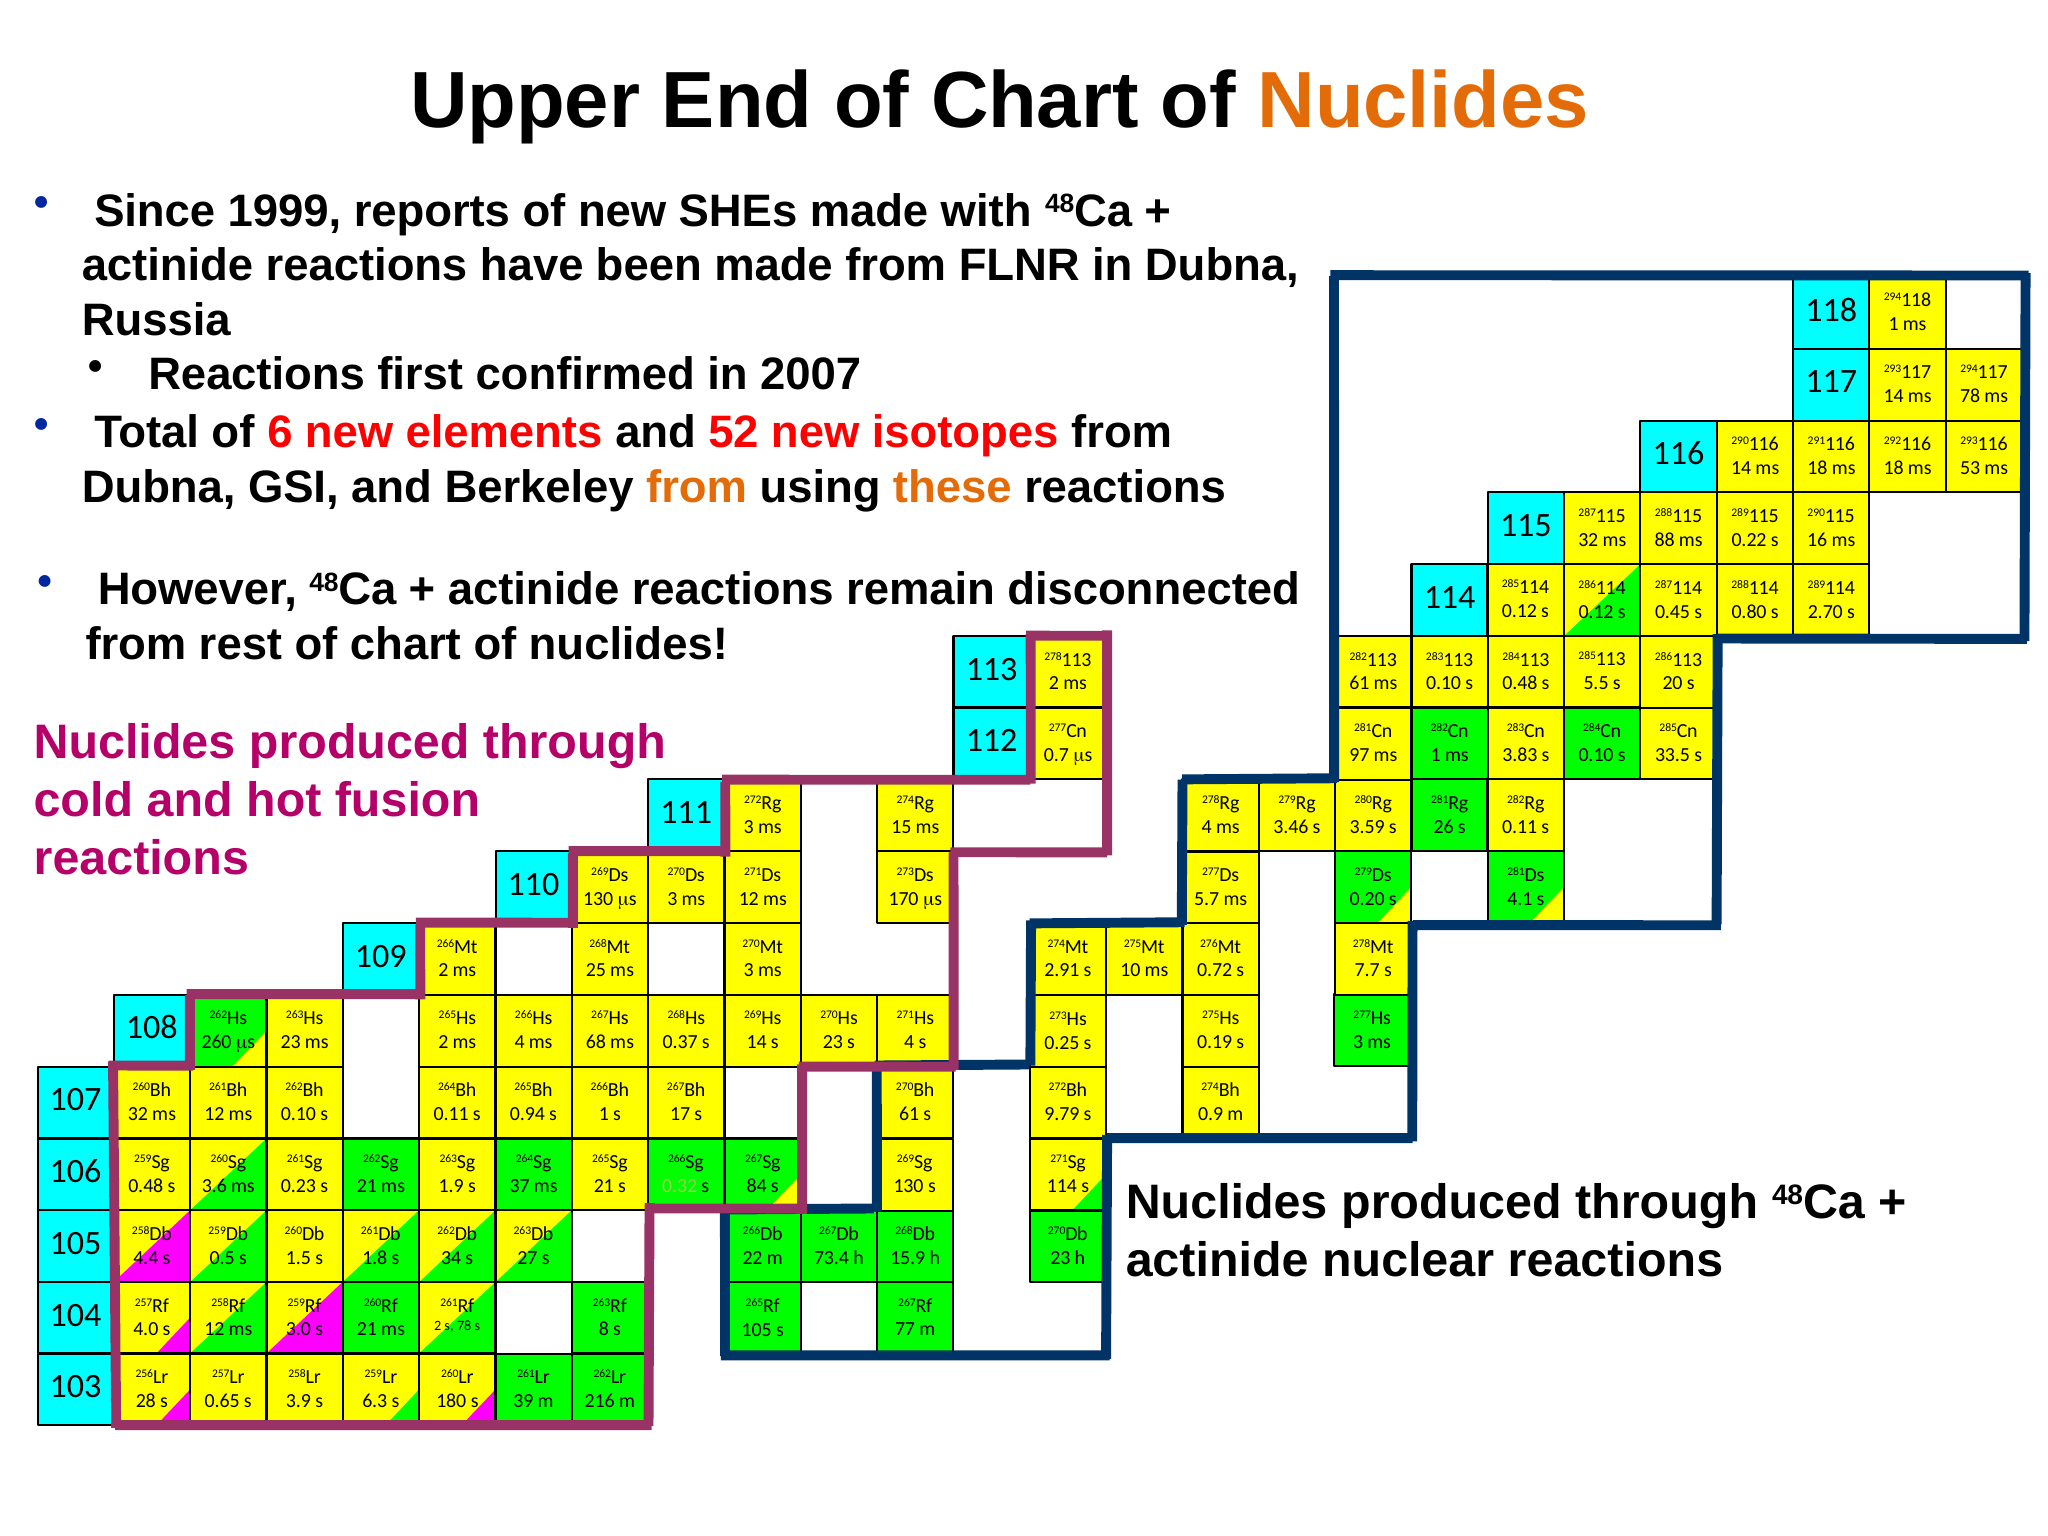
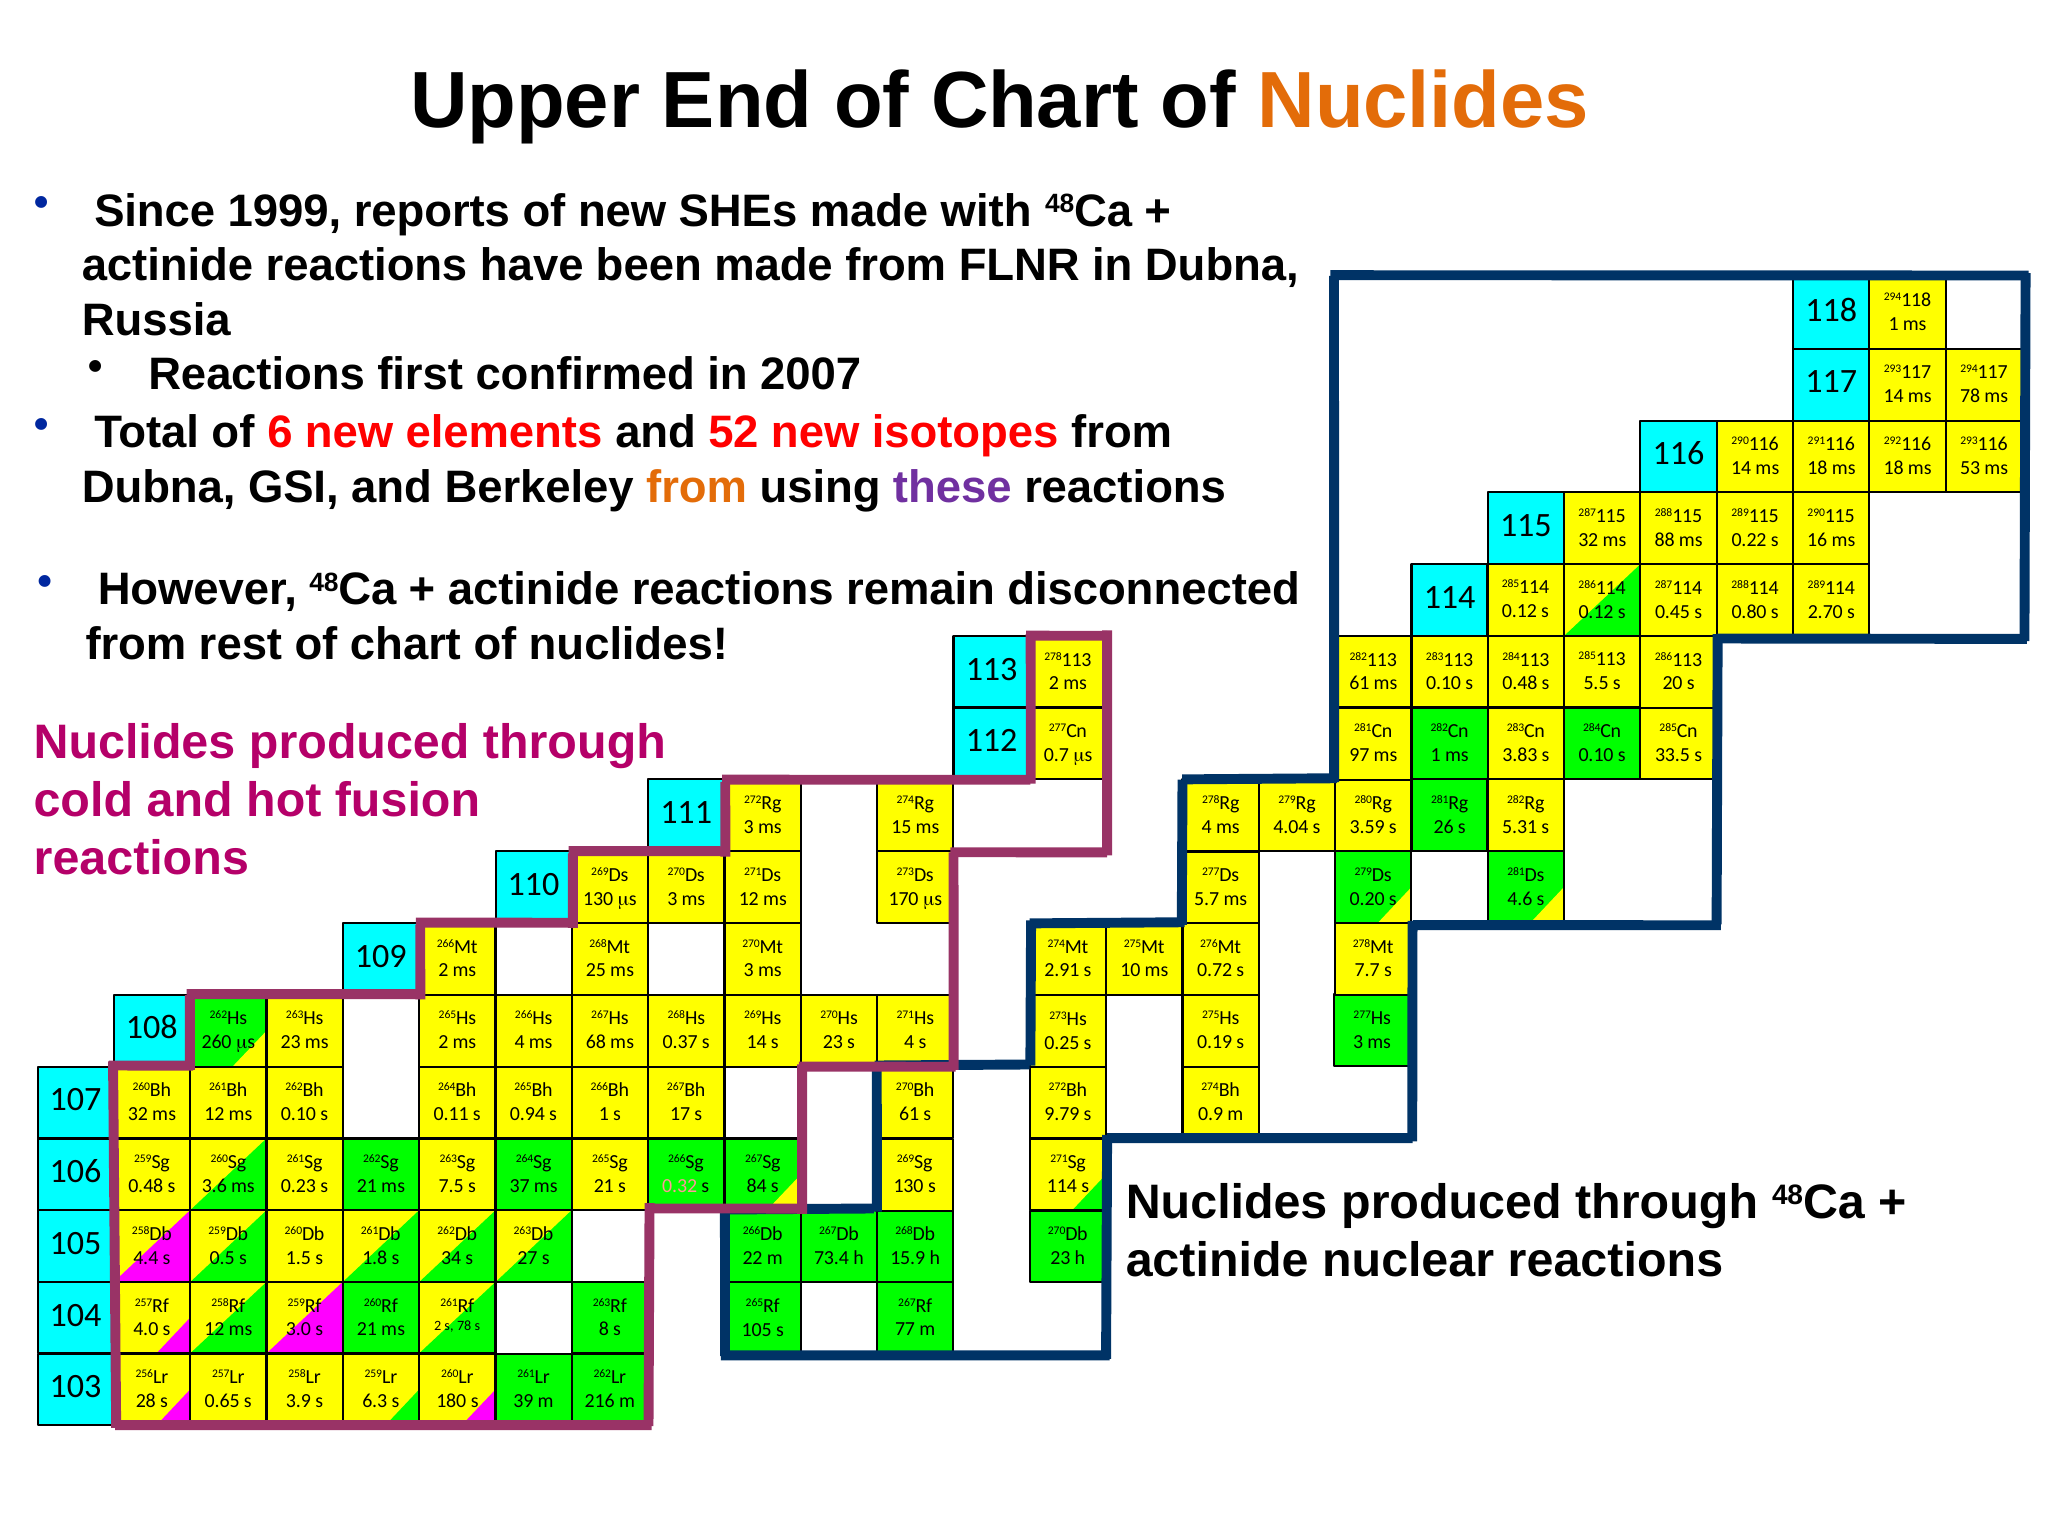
these colour: orange -> purple
3.46: 3.46 -> 4.04
0.11 at (1520, 827): 0.11 -> 5.31
4.1: 4.1 -> 4.6
1.9: 1.9 -> 7.5
0.32 colour: light green -> pink
